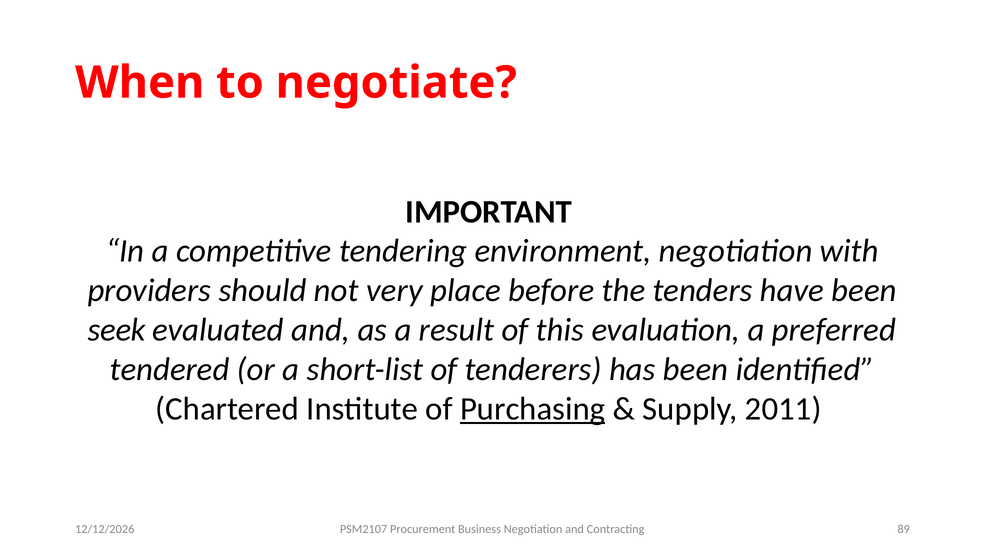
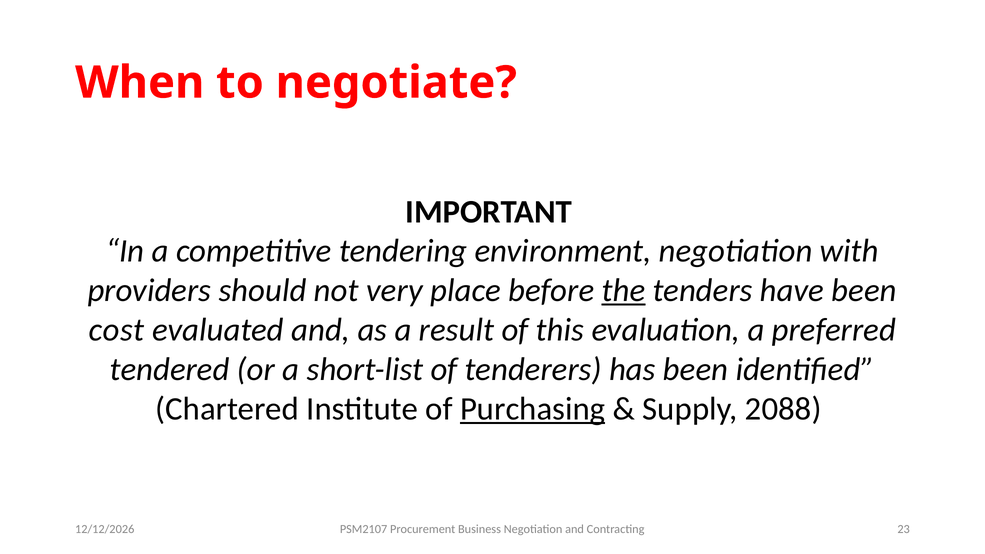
the underline: none -> present
seek: seek -> cost
2011: 2011 -> 2088
89: 89 -> 23
